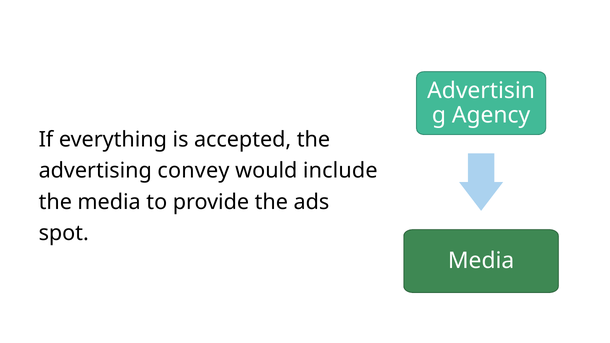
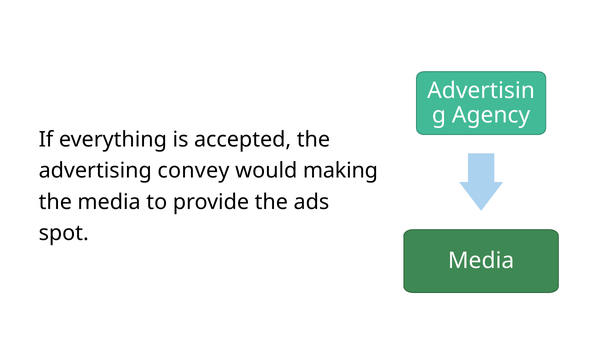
include: include -> making
